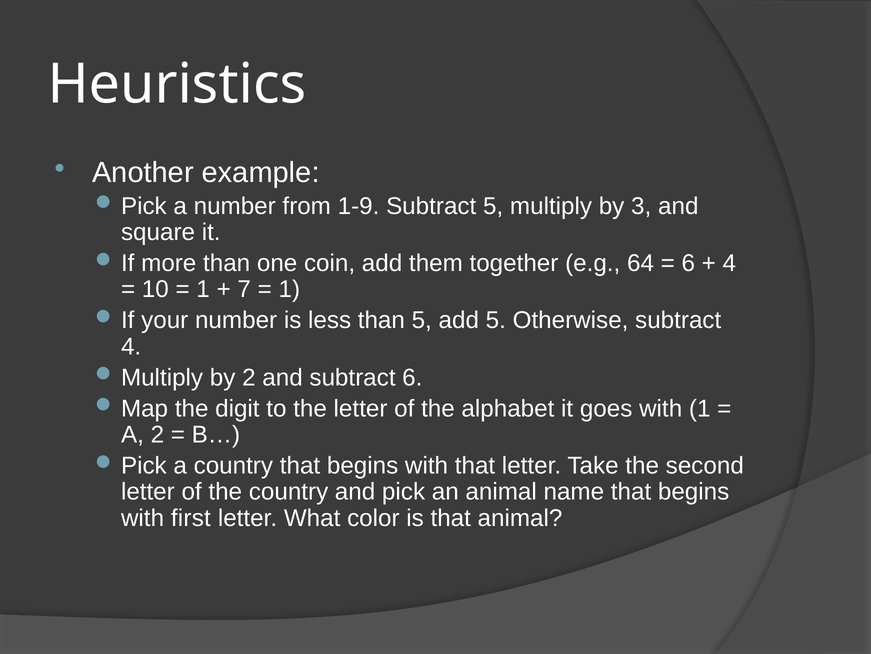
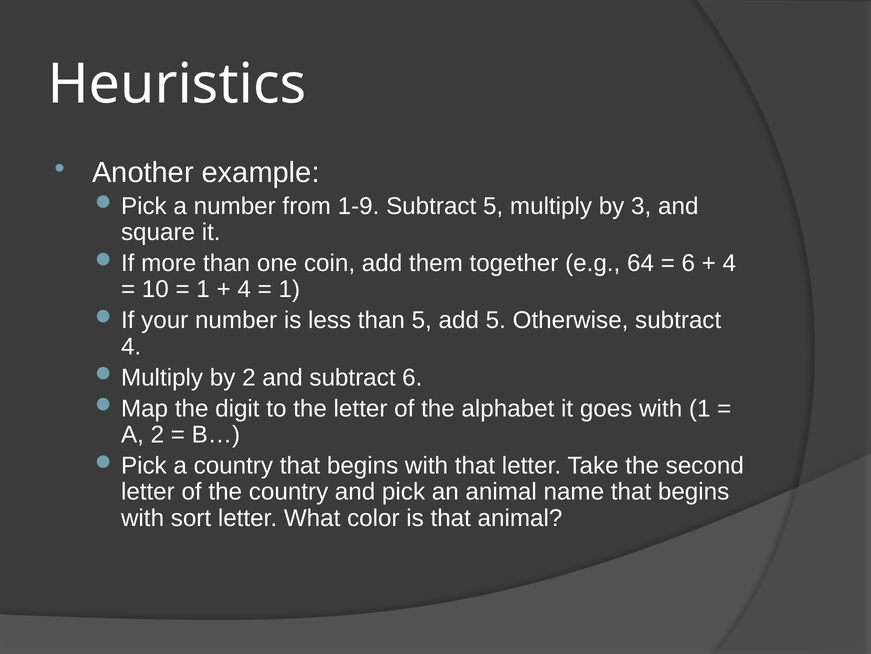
7 at (244, 289): 7 -> 4
first: first -> sort
